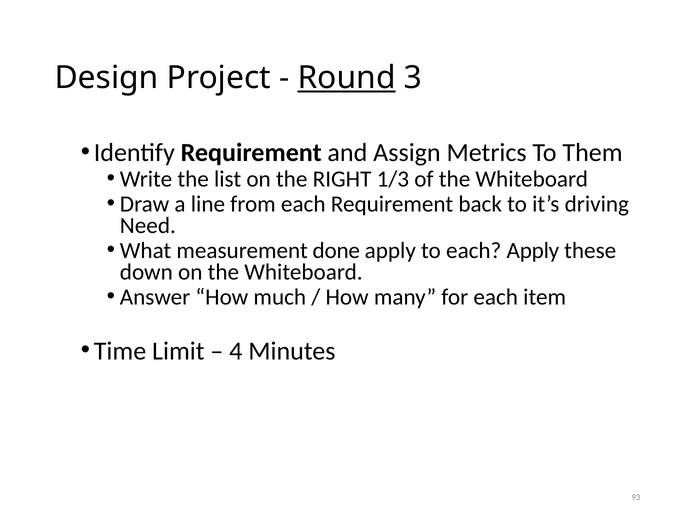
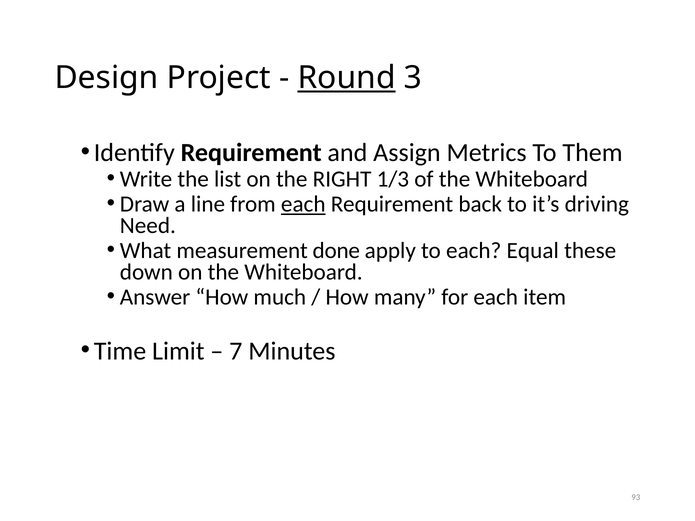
each at (303, 204) underline: none -> present
each Apply: Apply -> Equal
4: 4 -> 7
